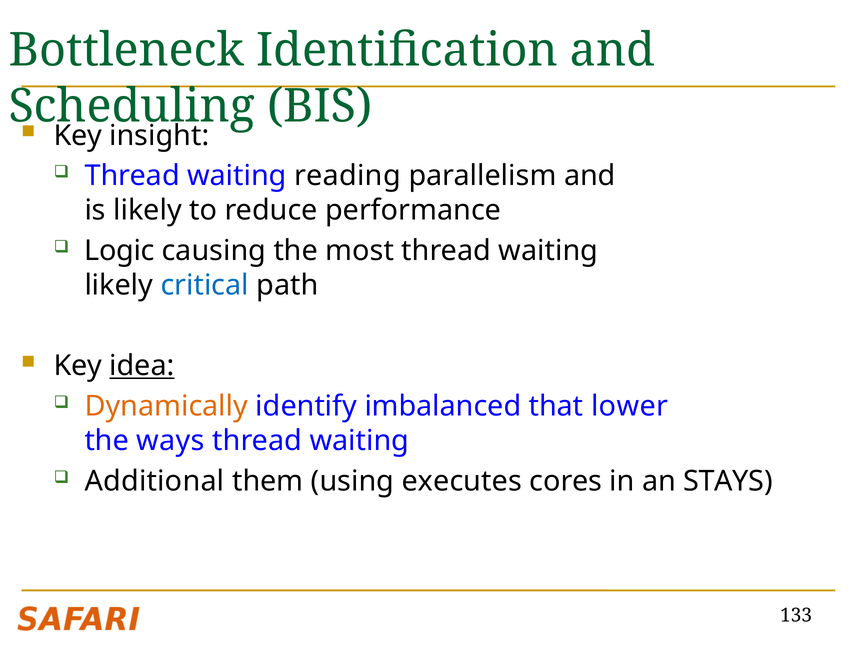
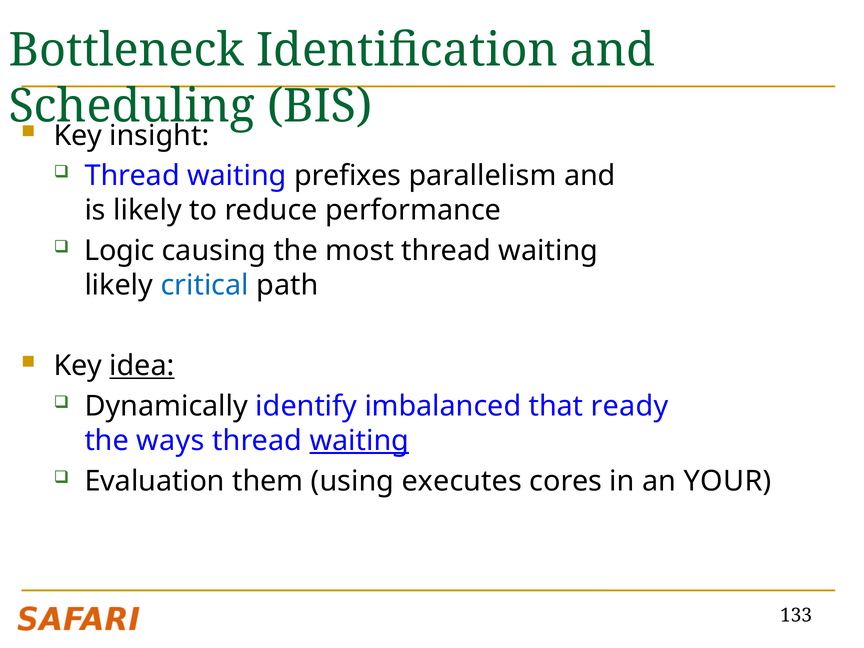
reading: reading -> prefixes
Dynamically colour: orange -> black
lower: lower -> ready
waiting at (359, 441) underline: none -> present
Additional: Additional -> Evaluation
STAYS: STAYS -> YOUR
